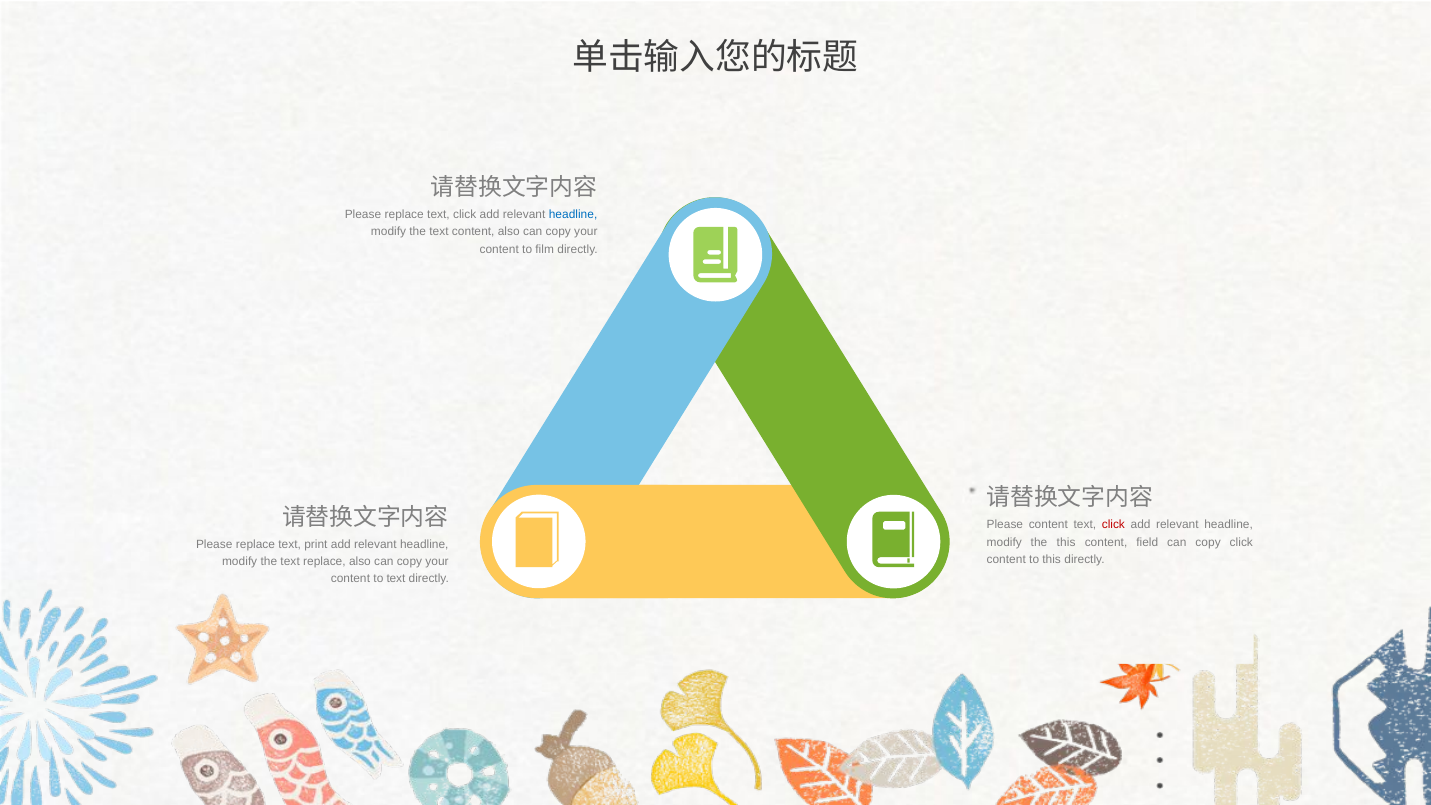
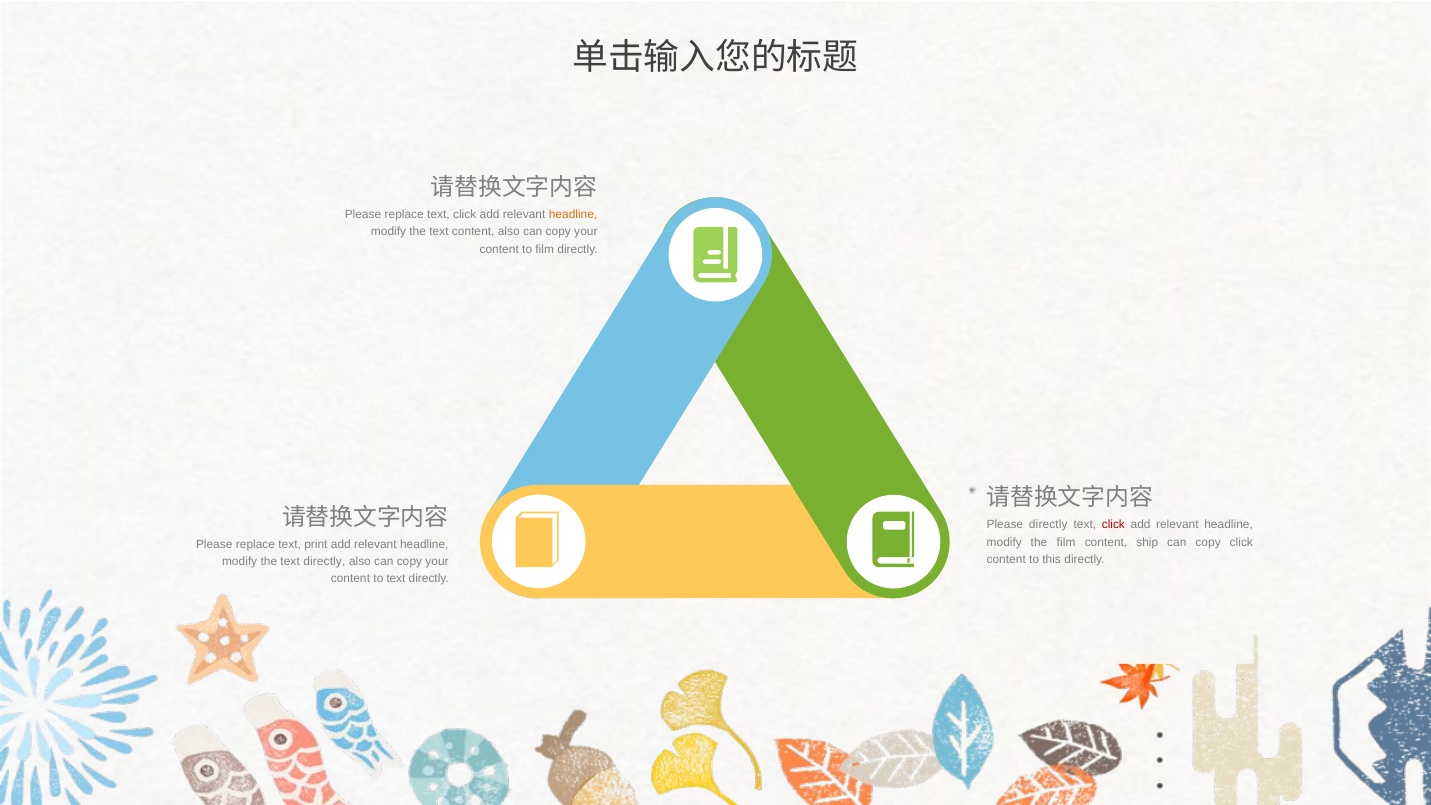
headline at (573, 215) colour: blue -> orange
Please content: content -> directly
the this: this -> film
field: field -> ship
the text replace: replace -> directly
